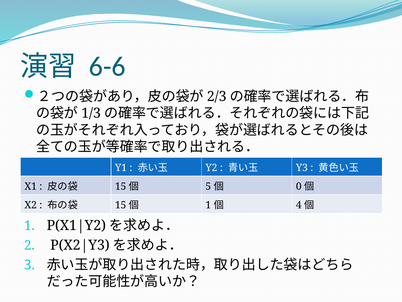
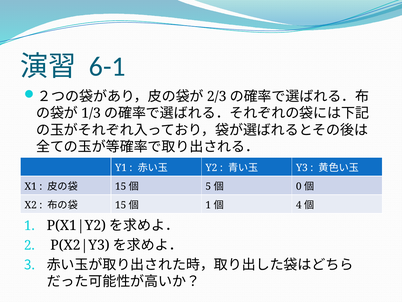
6-6: 6-6 -> 6-1
